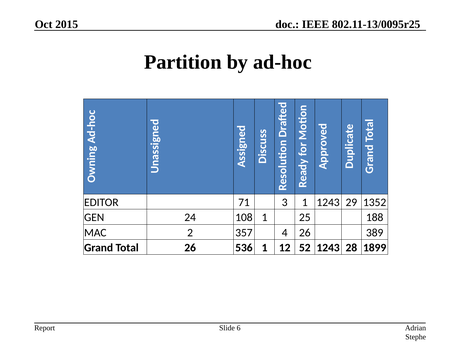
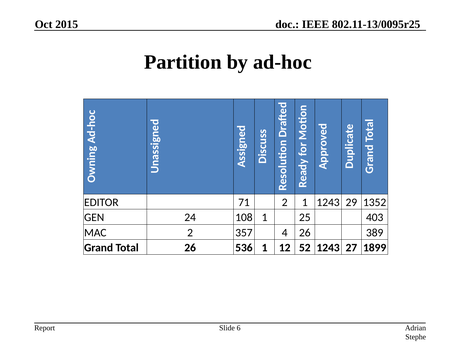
71 3: 3 -> 2
188: 188 -> 403
28: 28 -> 27
